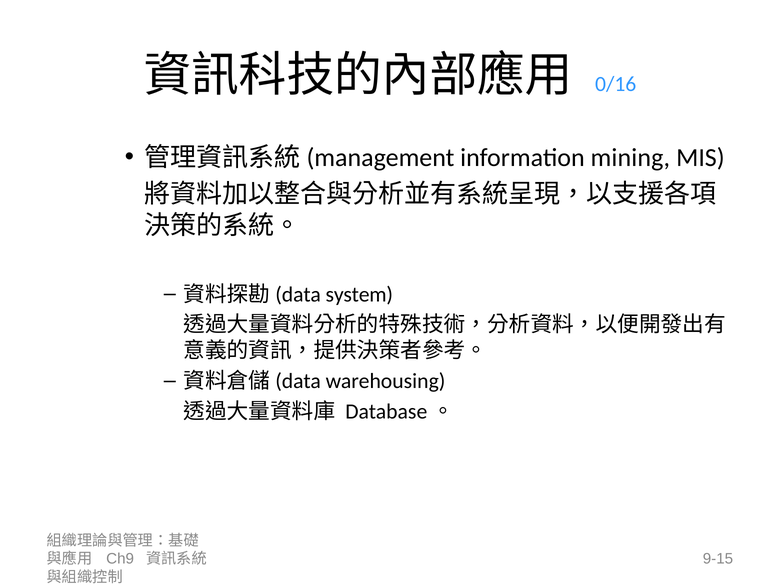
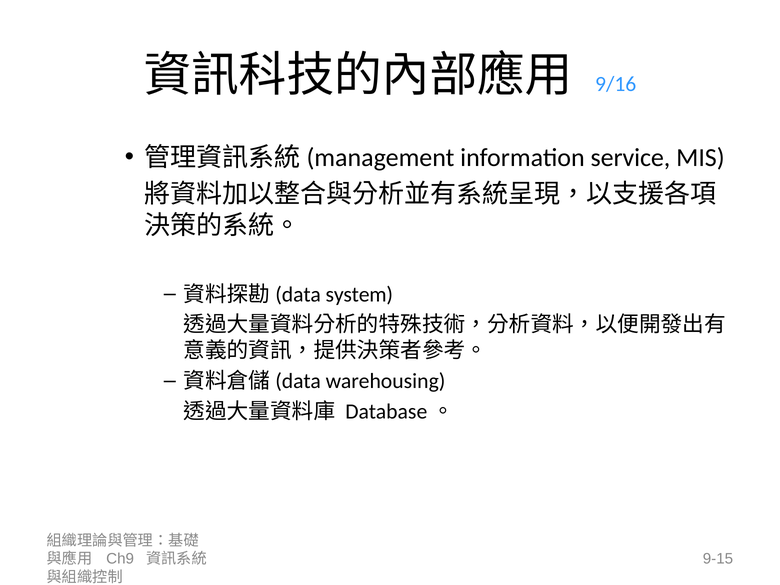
0/16: 0/16 -> 9/16
mining: mining -> service
